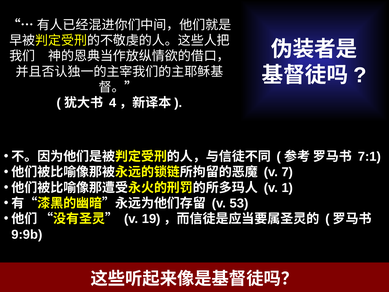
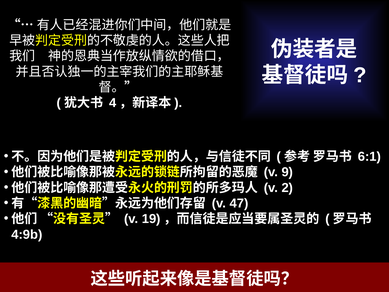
7:1: 7:1 -> 6:1
7: 7 -> 9
1: 1 -> 2
53: 53 -> 47
9:9b: 9:9b -> 4:9b
